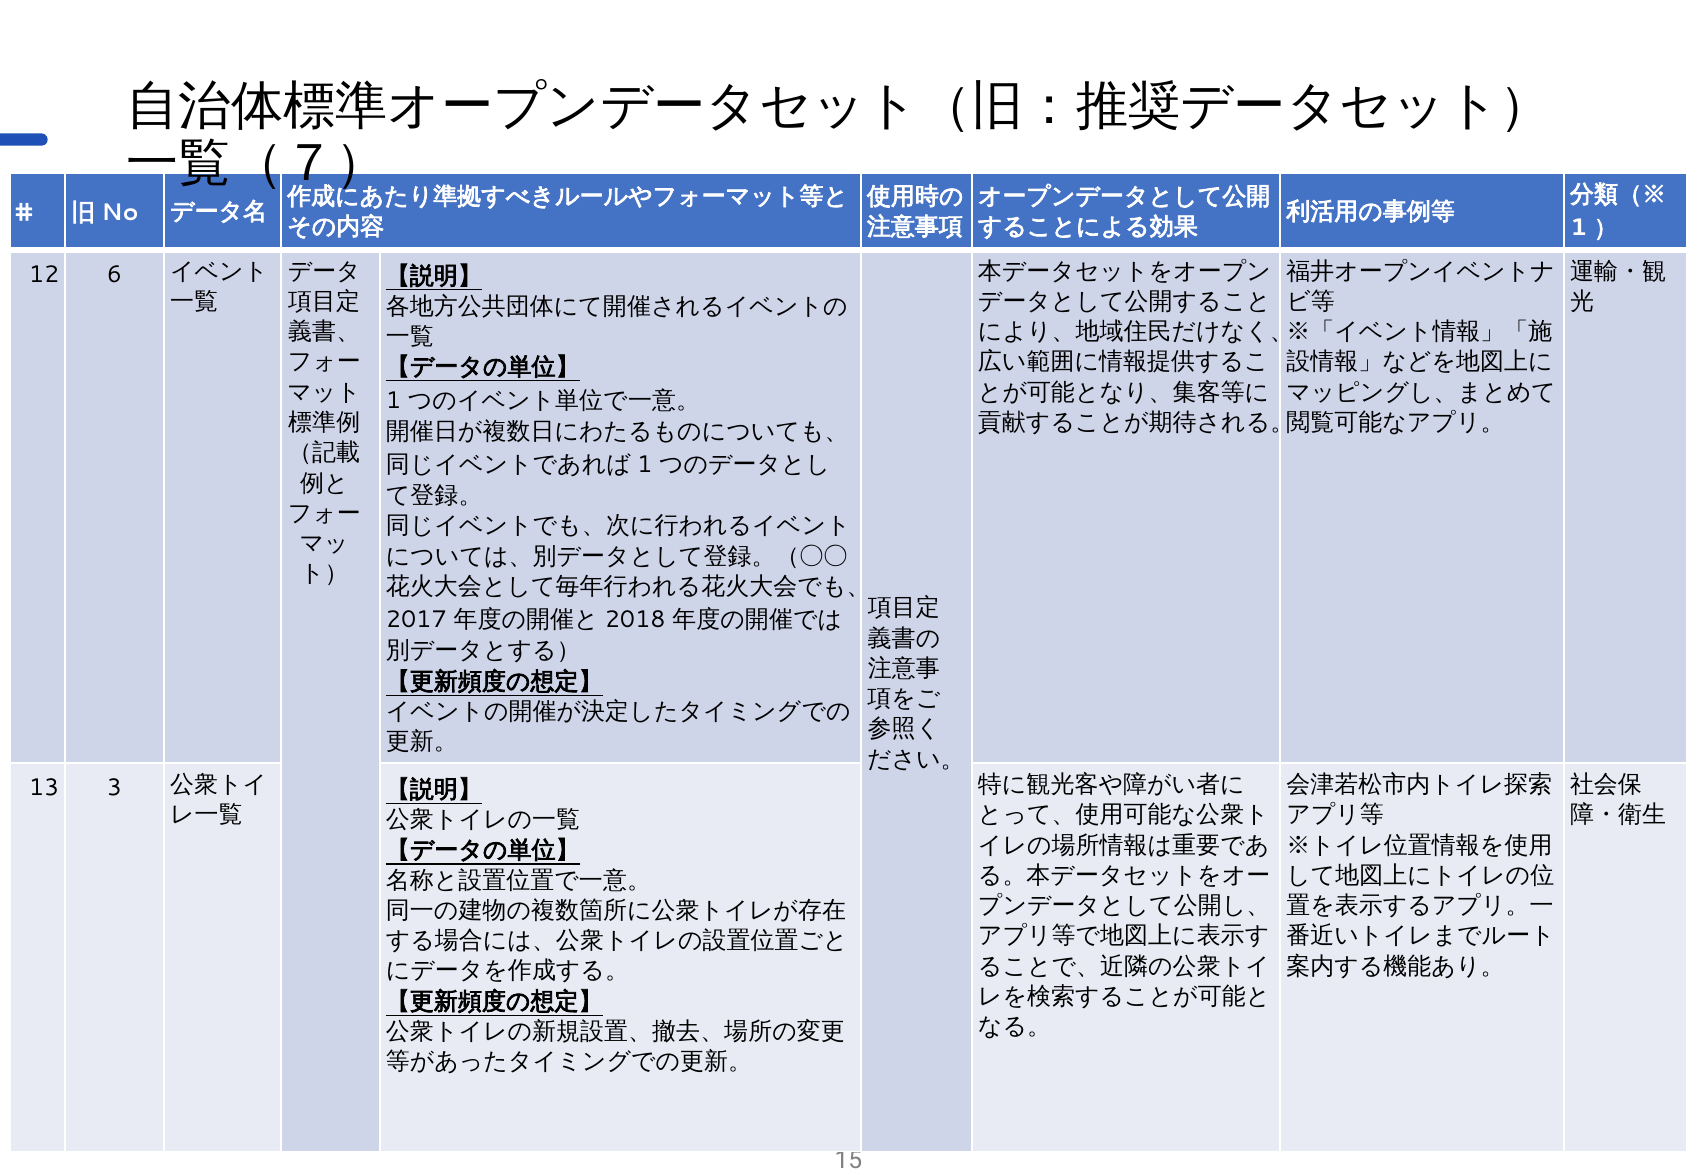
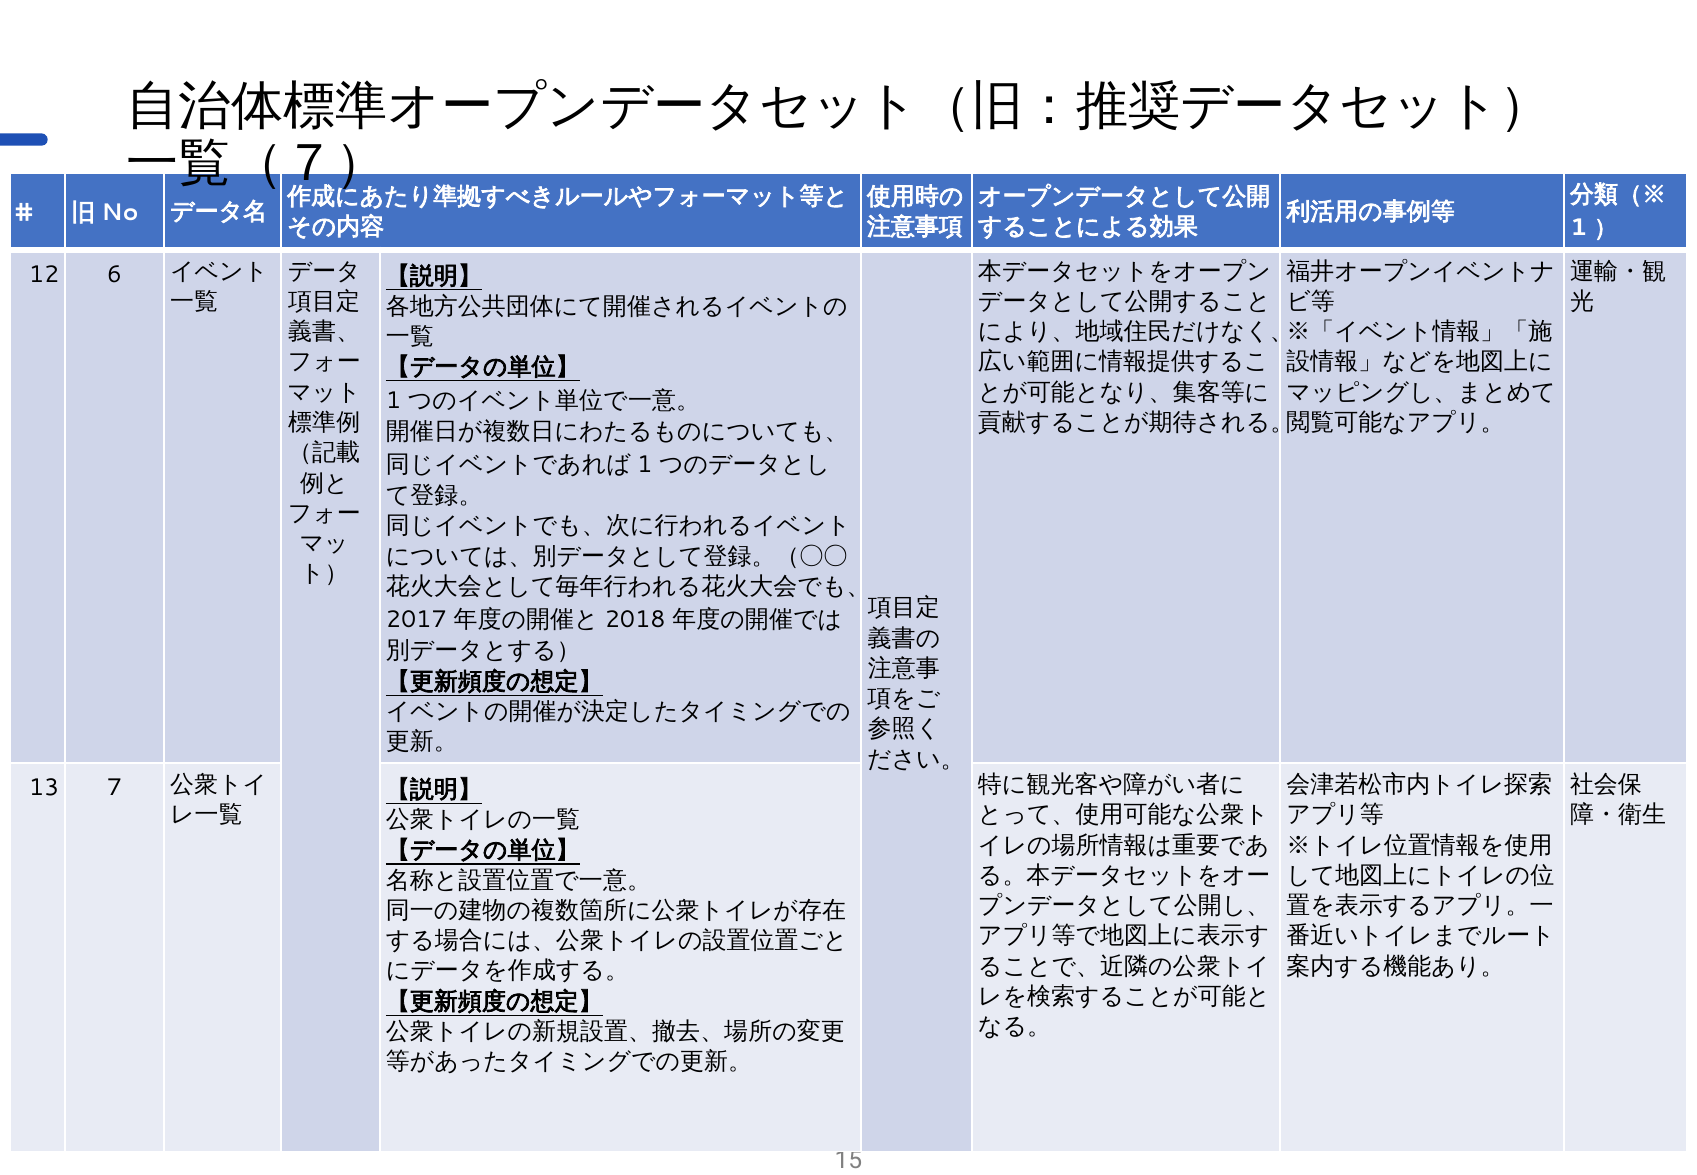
3: 3 -> 7
